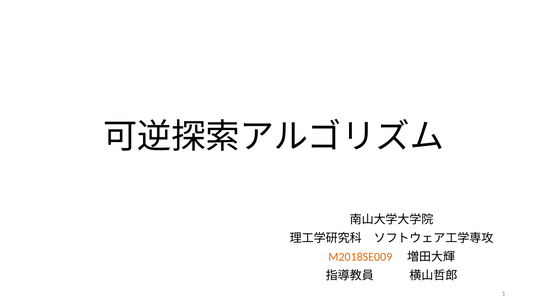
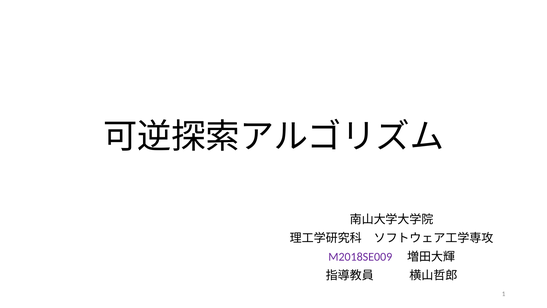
M2018SE009 colour: orange -> purple
